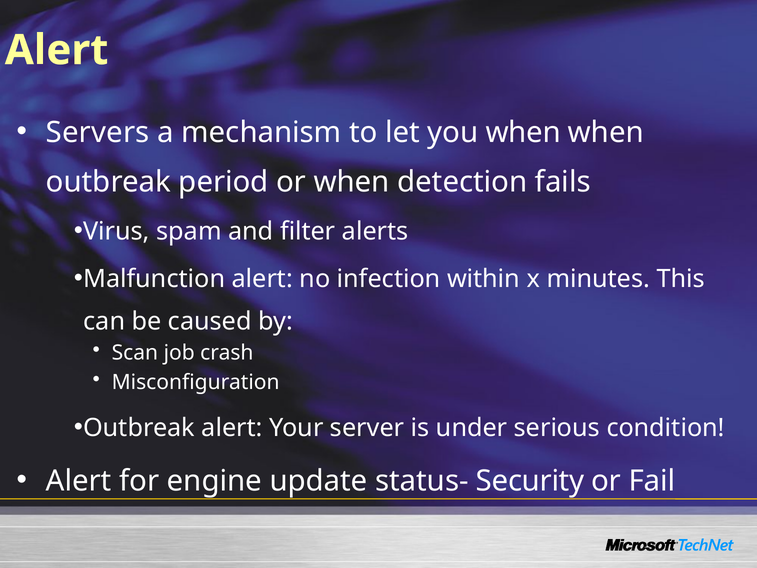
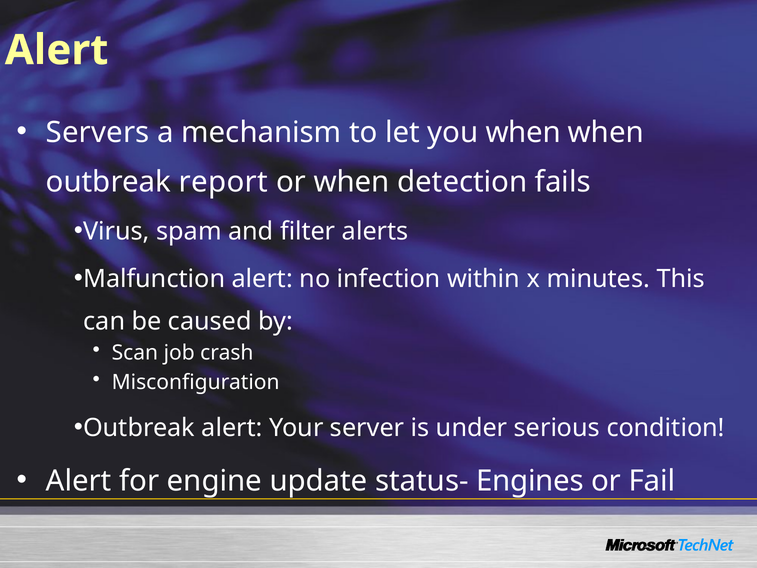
period: period -> report
Security: Security -> Engines
